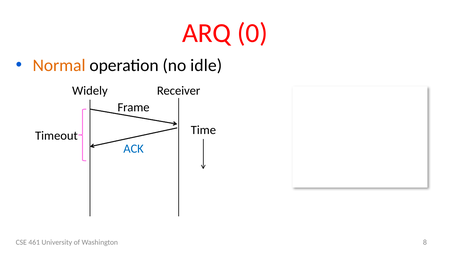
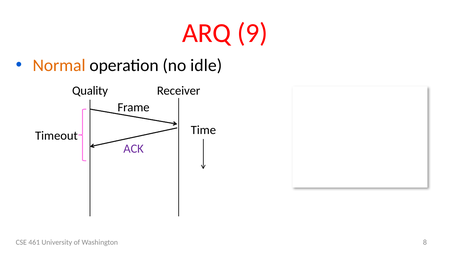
0: 0 -> 9
Widely: Widely -> Quality
ACK colour: blue -> purple
